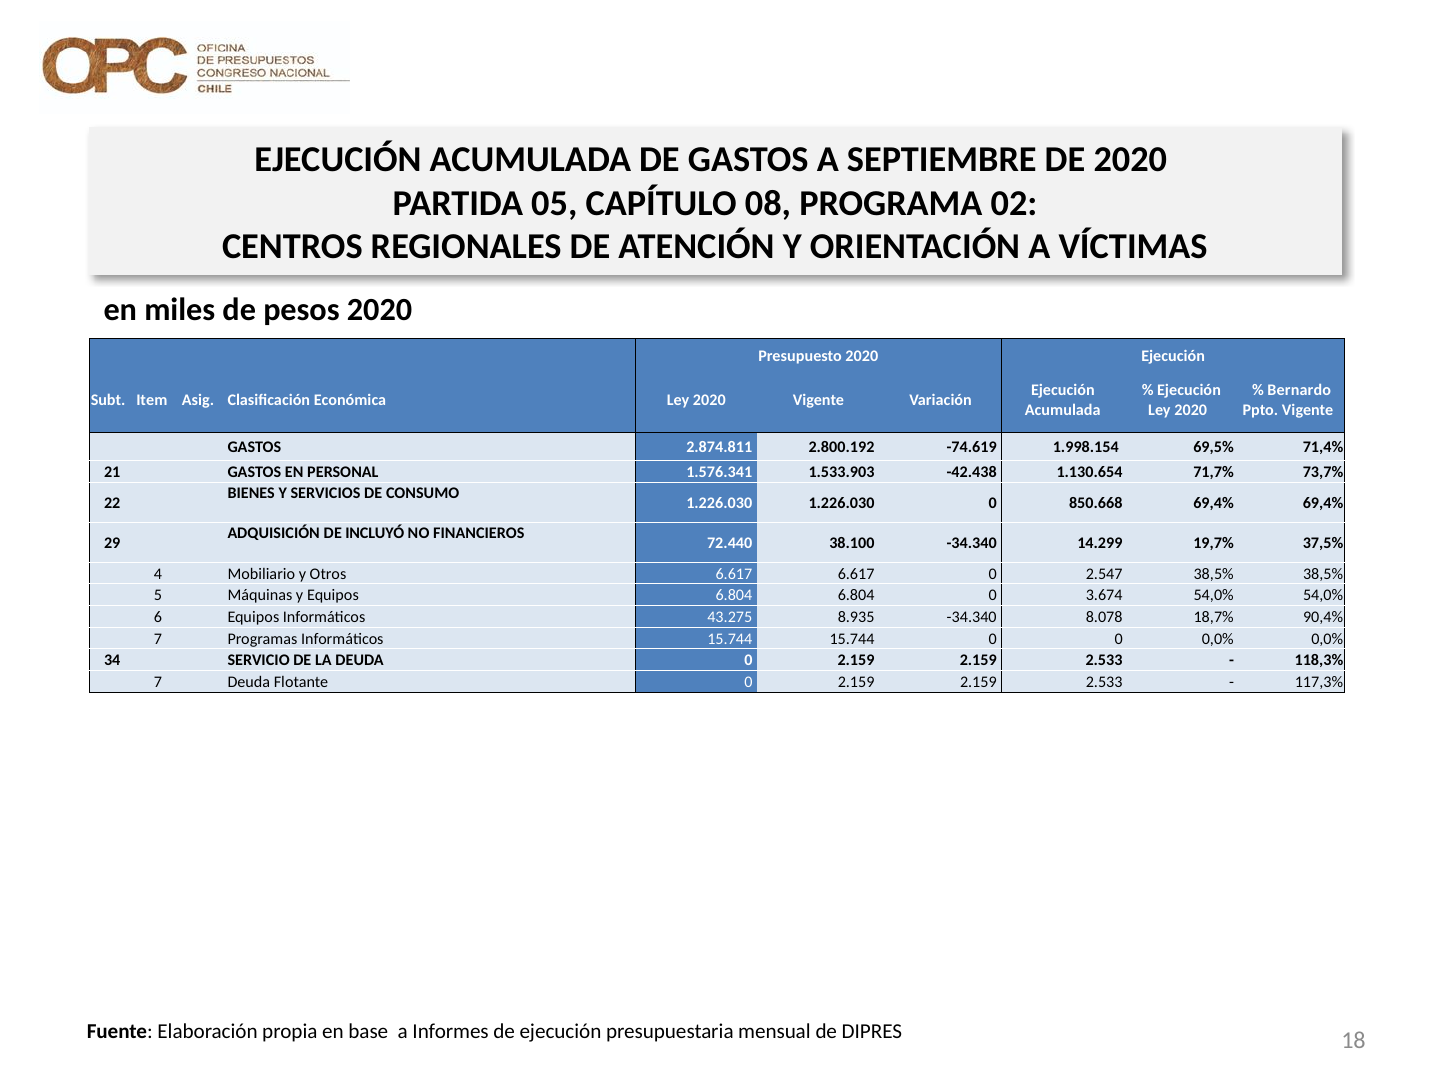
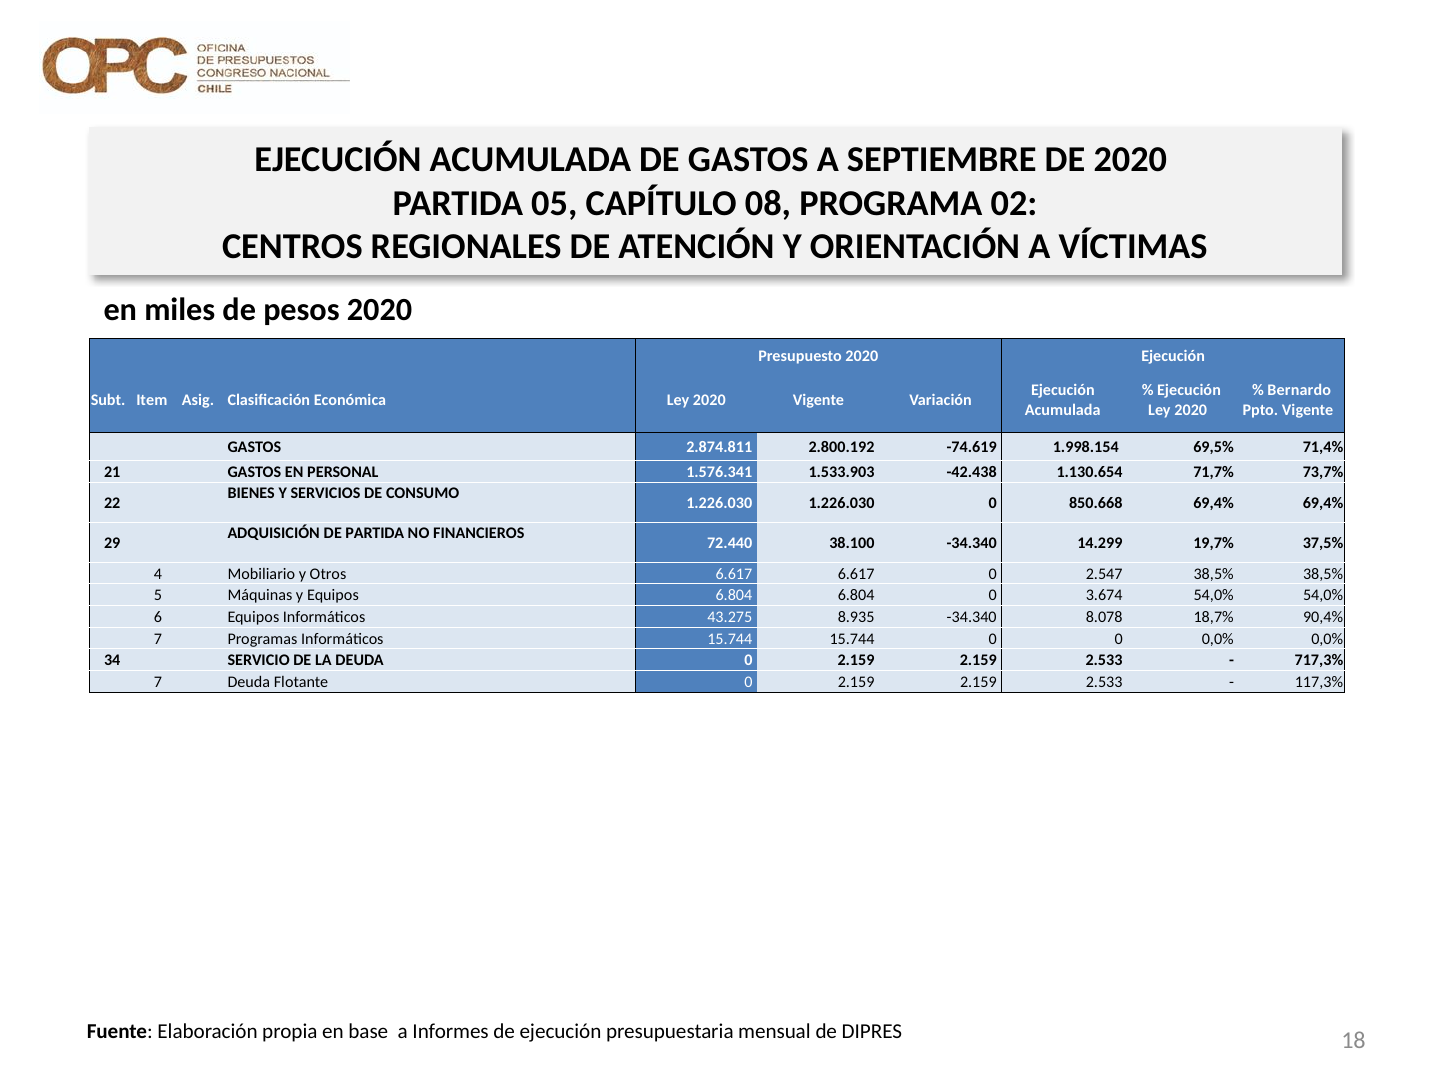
DE INCLUYÓ: INCLUYÓ -> PARTIDA
118,3%: 118,3% -> 717,3%
